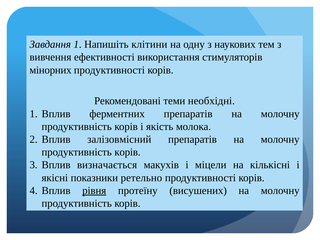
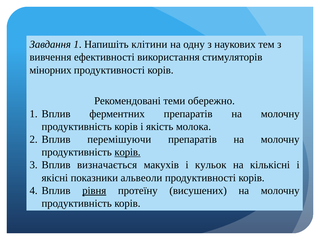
необхідні: необхідні -> обережно
залізовмісний: залізовмісний -> перемішуючи
корів at (127, 152) underline: none -> present
міцели: міцели -> кульок
ретельно: ретельно -> альвеоли
